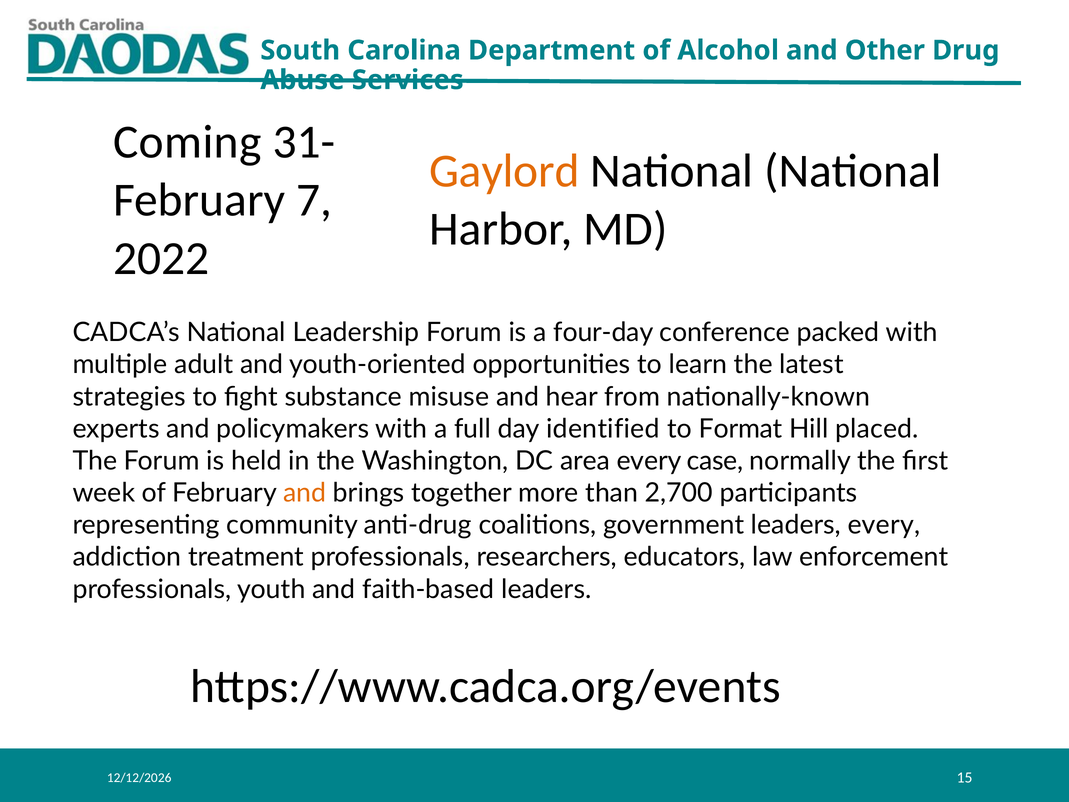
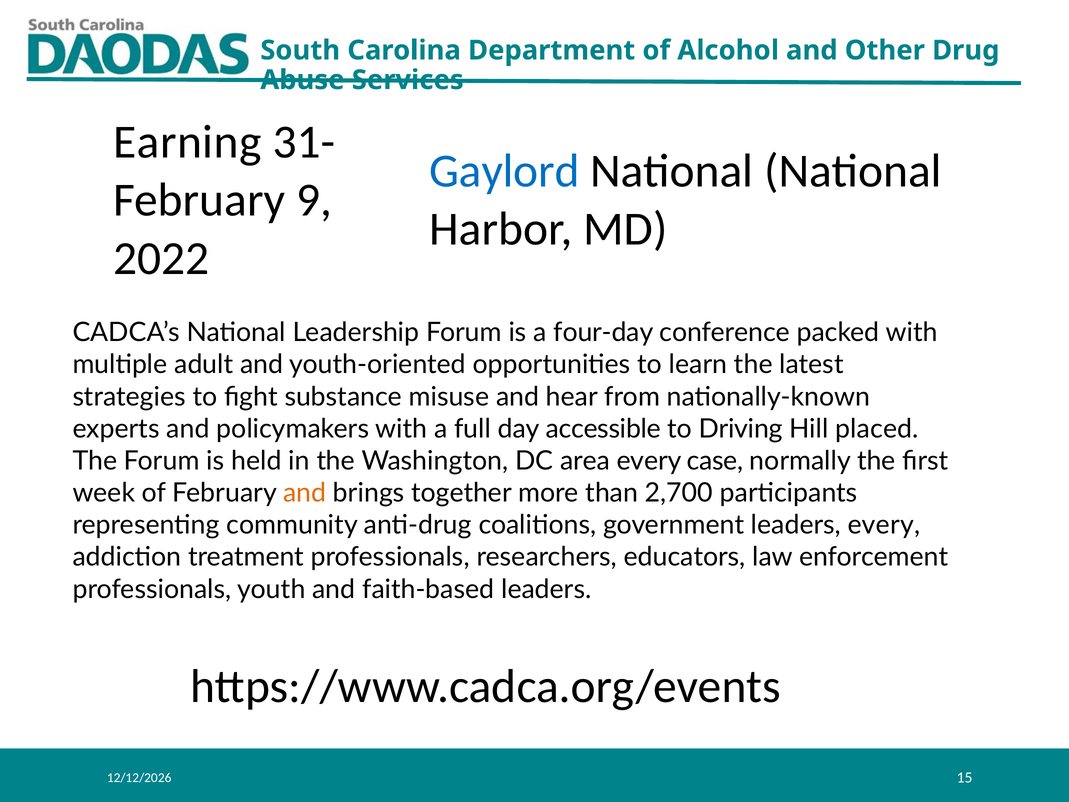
Coming: Coming -> Earning
Gaylord colour: orange -> blue
7: 7 -> 9
identified: identified -> accessible
Format: Format -> Driving
